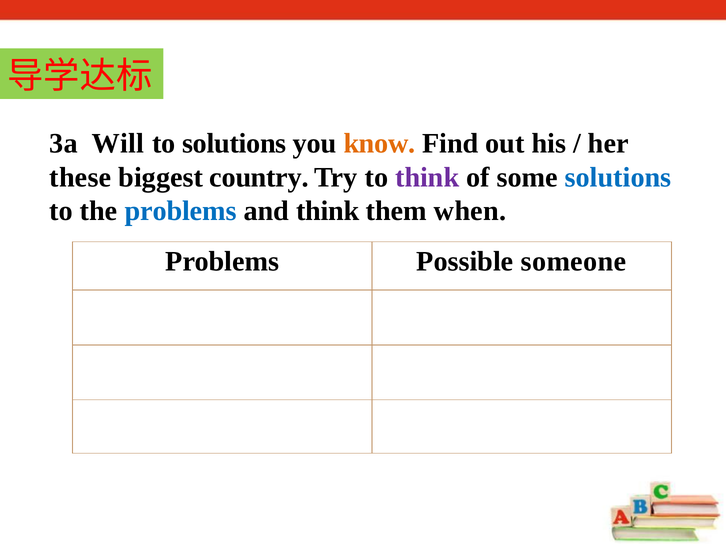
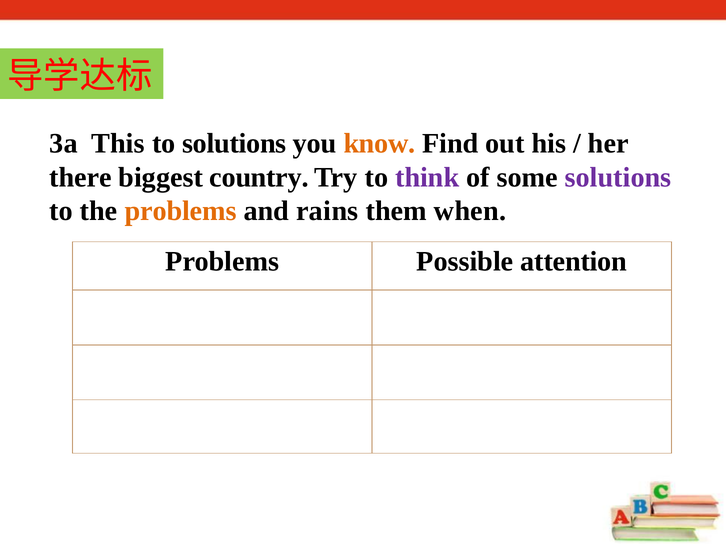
Will: Will -> This
these: these -> there
solutions at (618, 177) colour: blue -> purple
problems at (181, 211) colour: blue -> orange
and think: think -> rains
someone: someone -> attention
